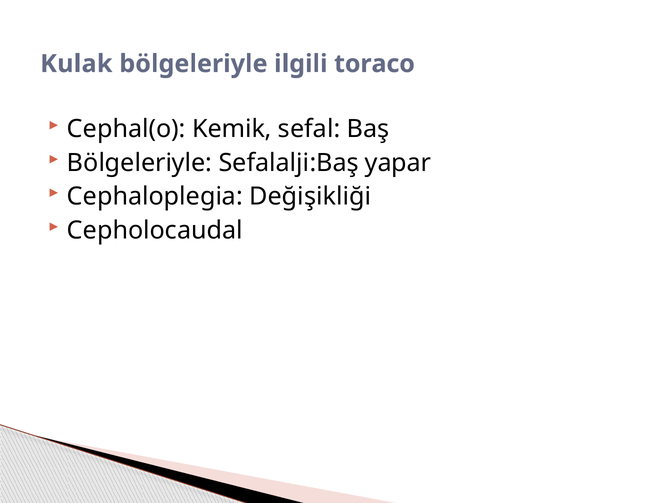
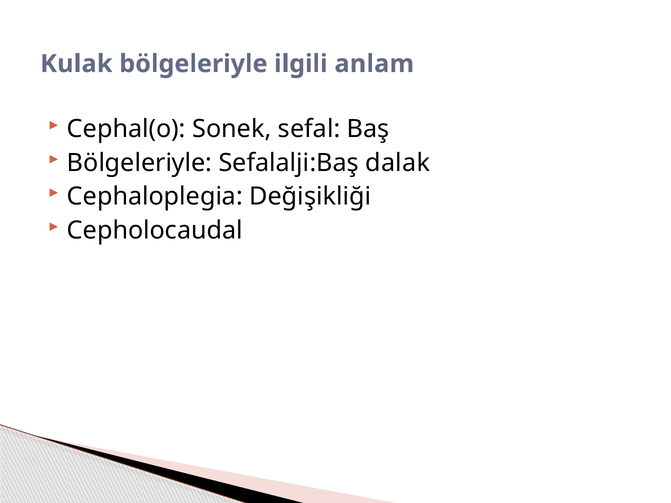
toraco: toraco -> anlam
Kemik: Kemik -> Sonek
yapar: yapar -> dalak
